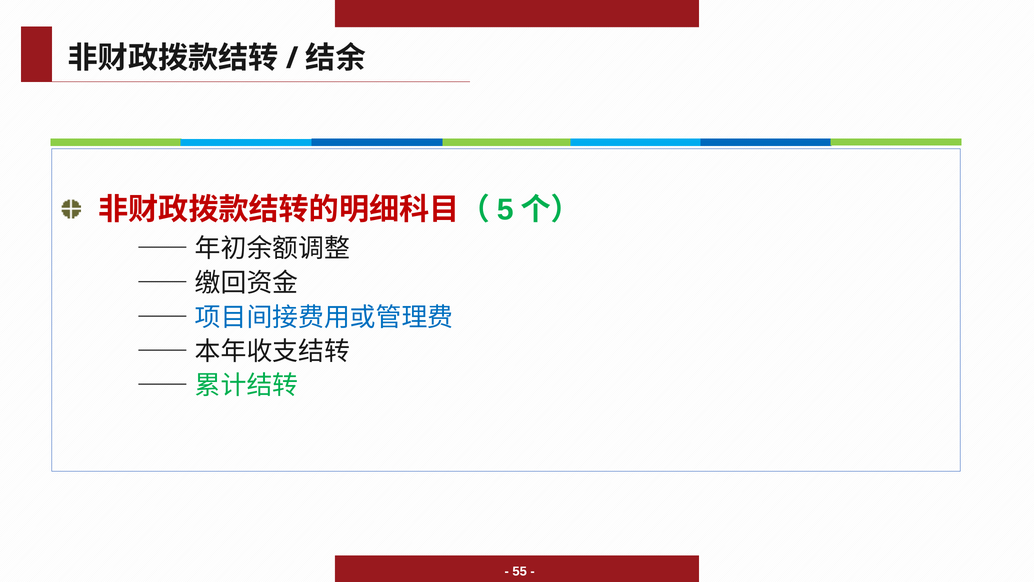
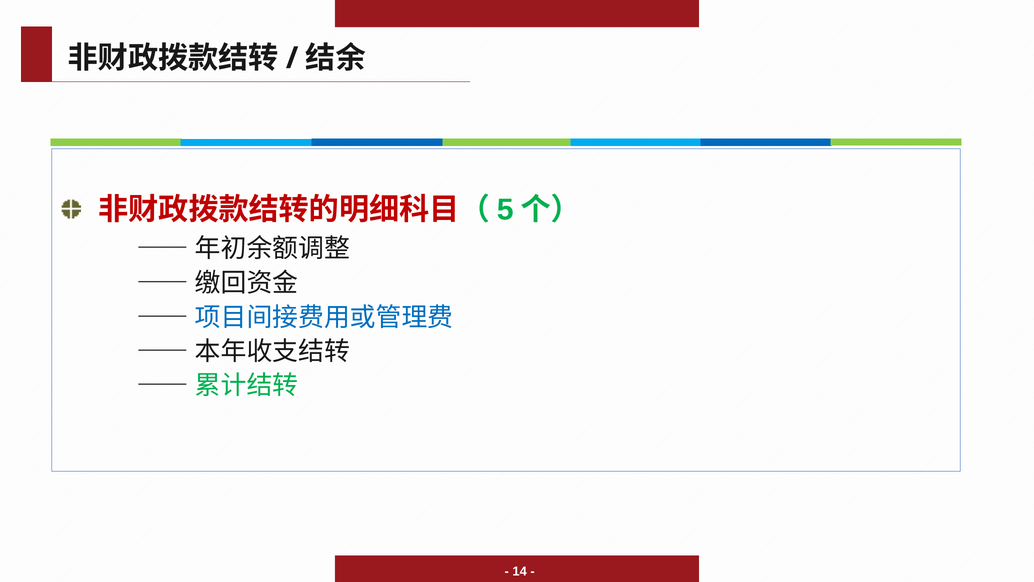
55: 55 -> 14
